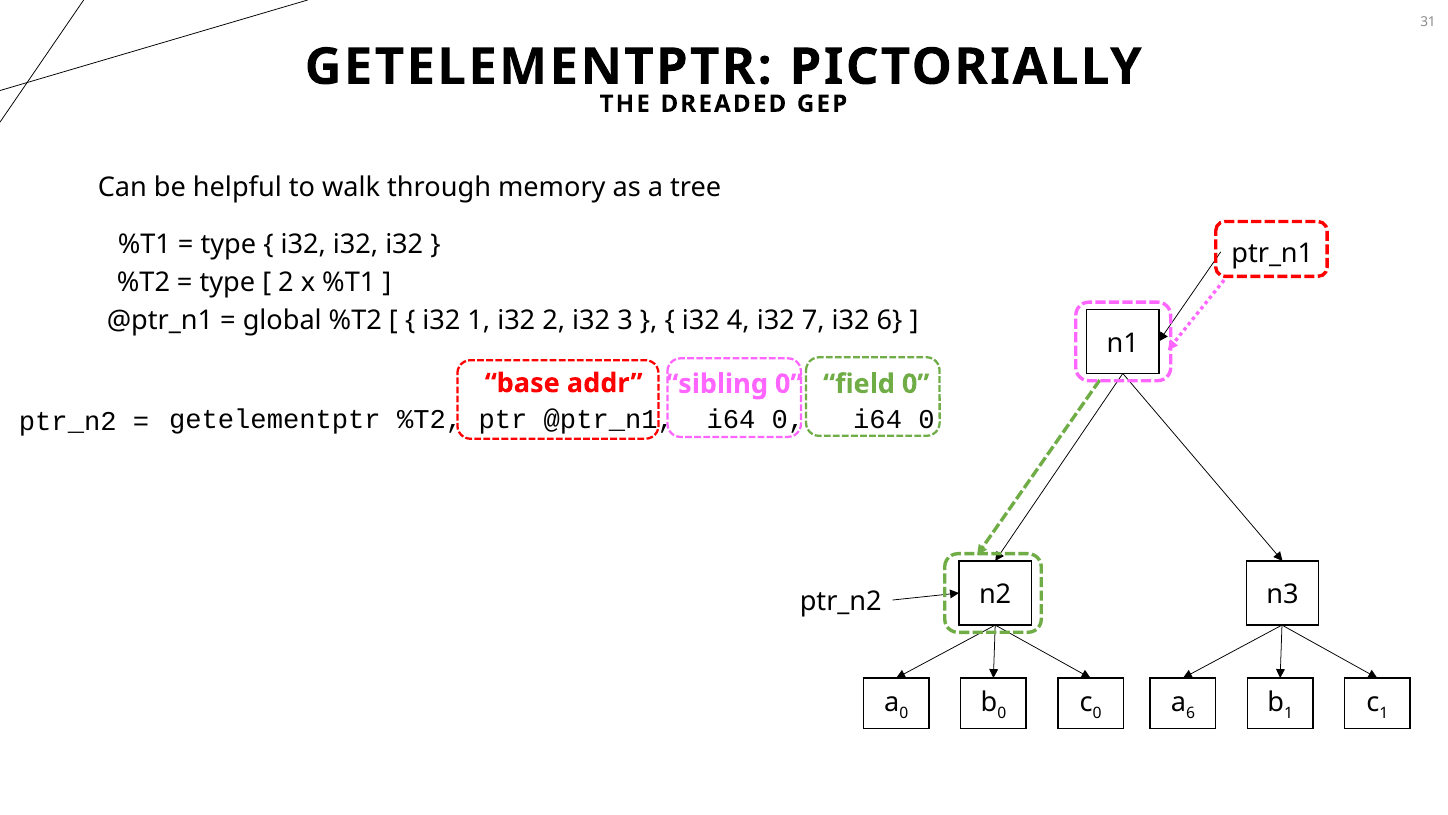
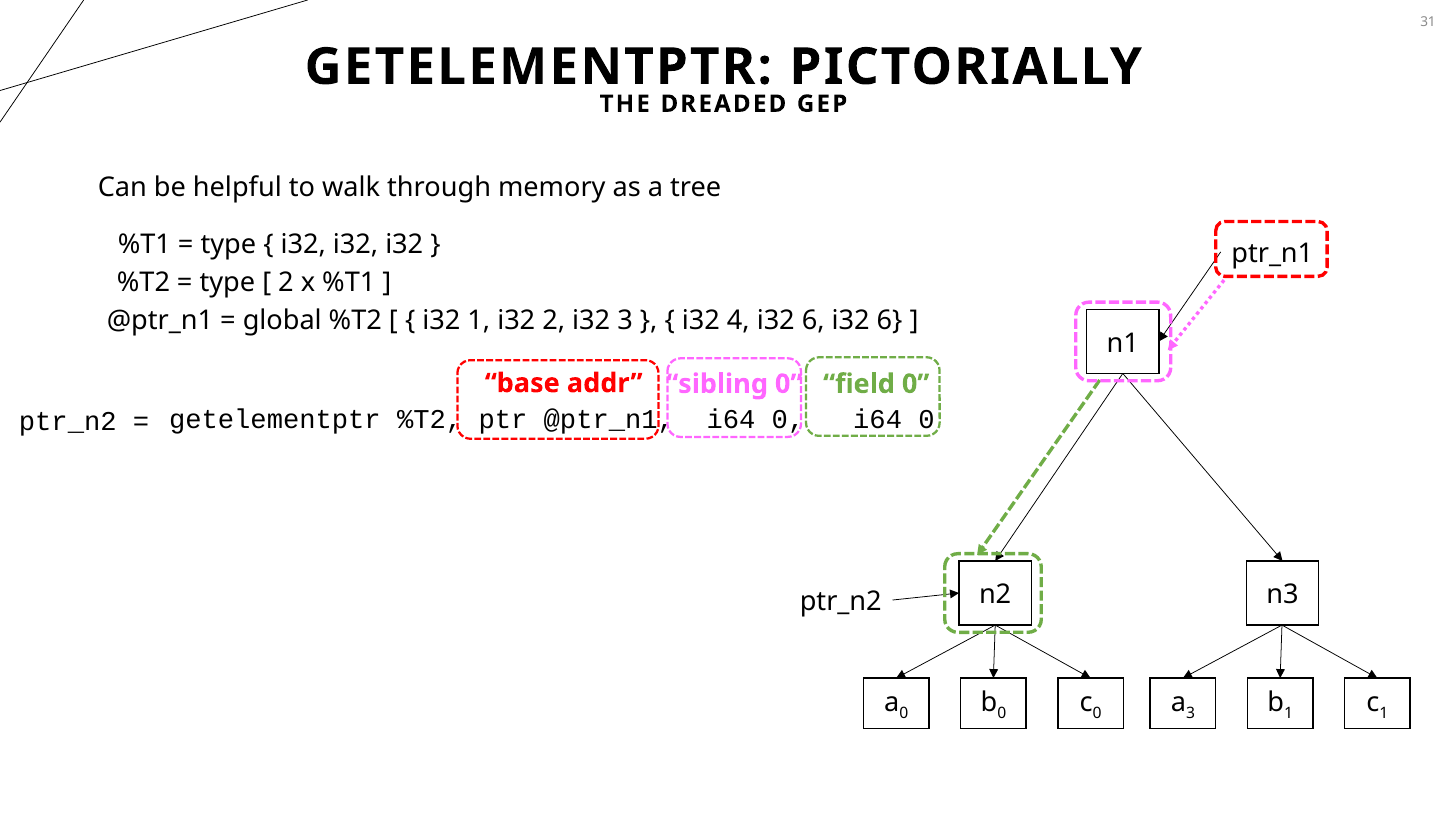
4 i32 7: 7 -> 6
a 6: 6 -> 3
